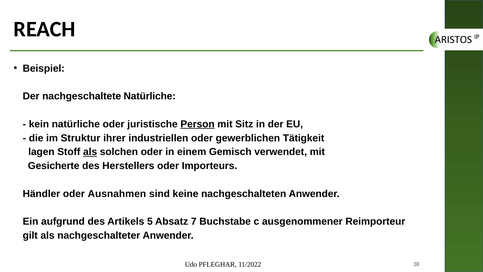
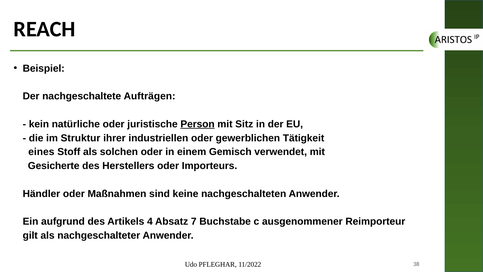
nachgeschaltete Natürliche: Natürliche -> Aufträgen
lagen: lagen -> eines
als at (90, 152) underline: present -> none
Ausnahmen: Ausnahmen -> Maßnahmen
5: 5 -> 4
